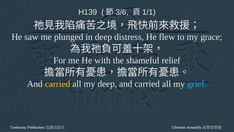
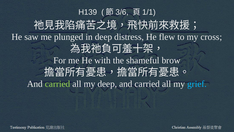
grace: grace -> cross
relief: relief -> brow
carried at (58, 84) colour: yellow -> light green
